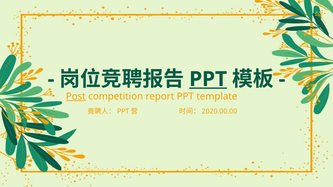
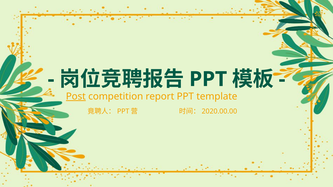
PPT at (208, 79) underline: present -> none
